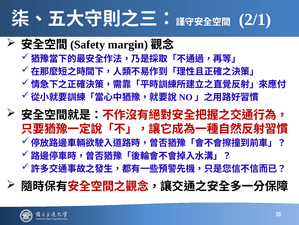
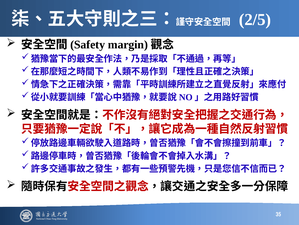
2/1: 2/1 -> 2/5
